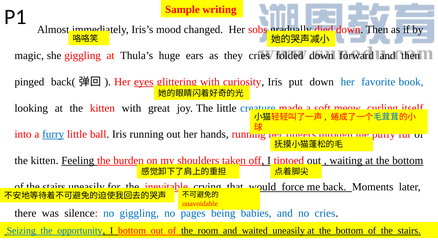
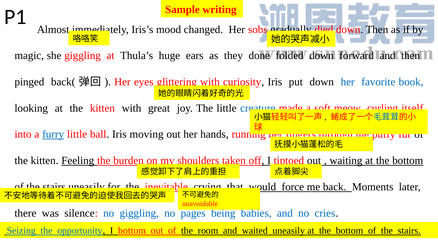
they cries: cries -> done
eyes underline: present -> none
Iris running: running -> moving
